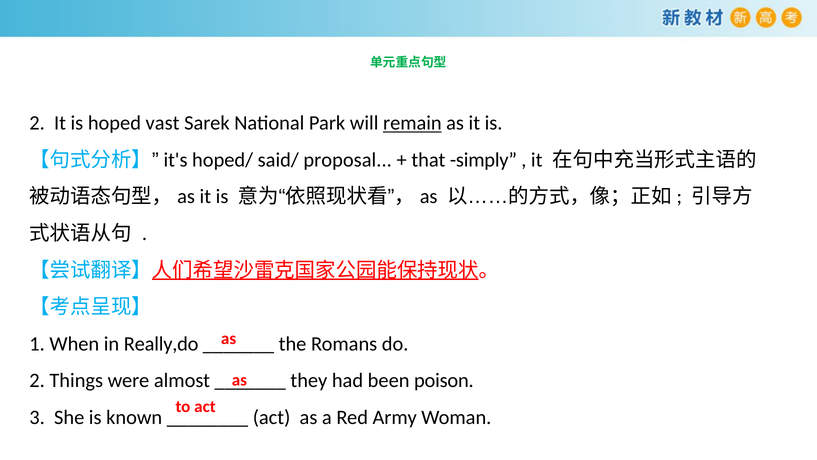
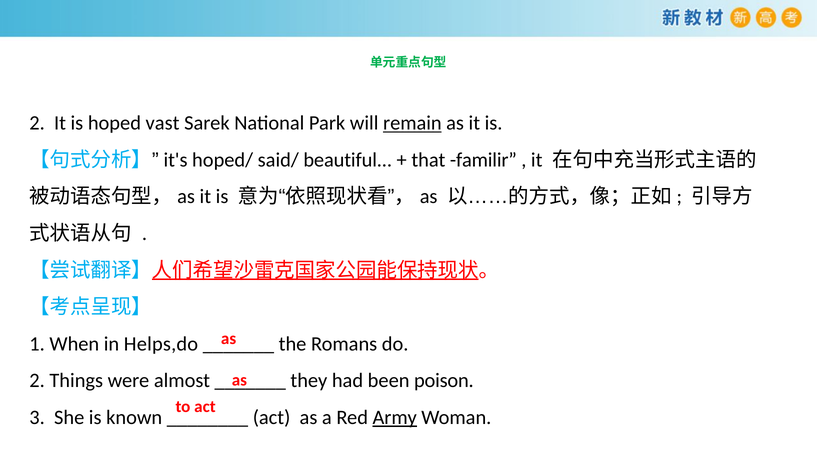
proposal: proposal -> beautiful
simply: simply -> familir
Really,do: Really,do -> Helps,do
Army underline: none -> present
